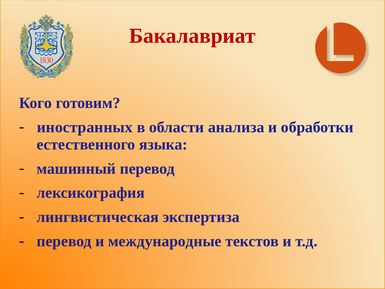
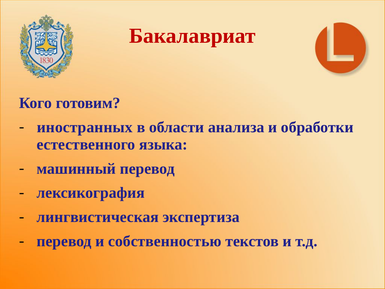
международные: международные -> собственностью
